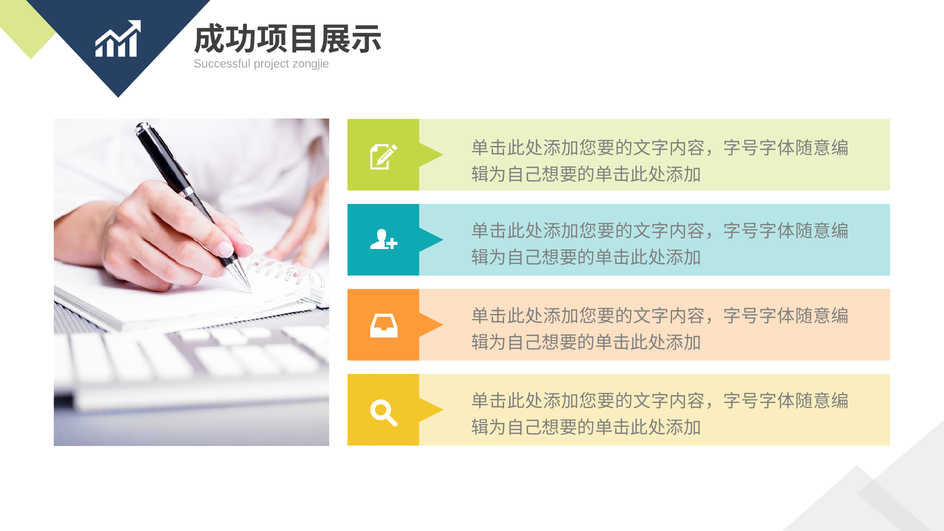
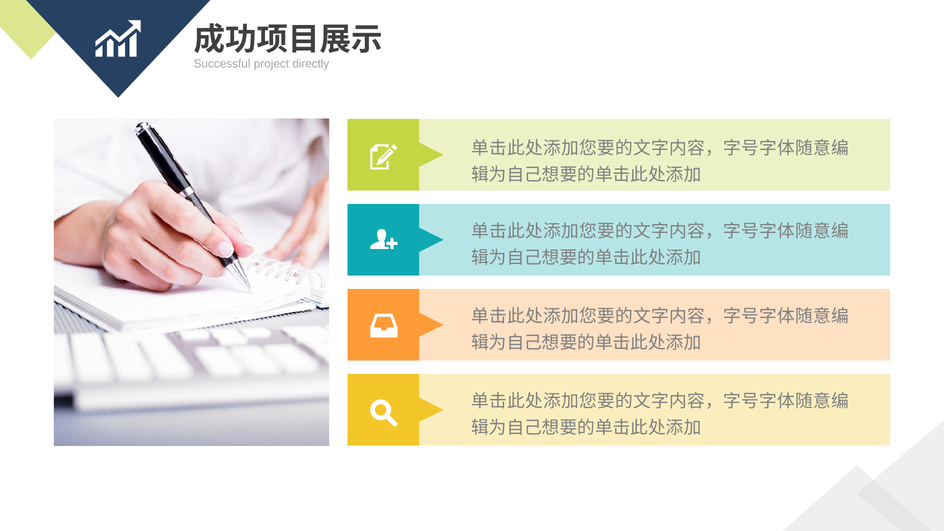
zongjie: zongjie -> directly
